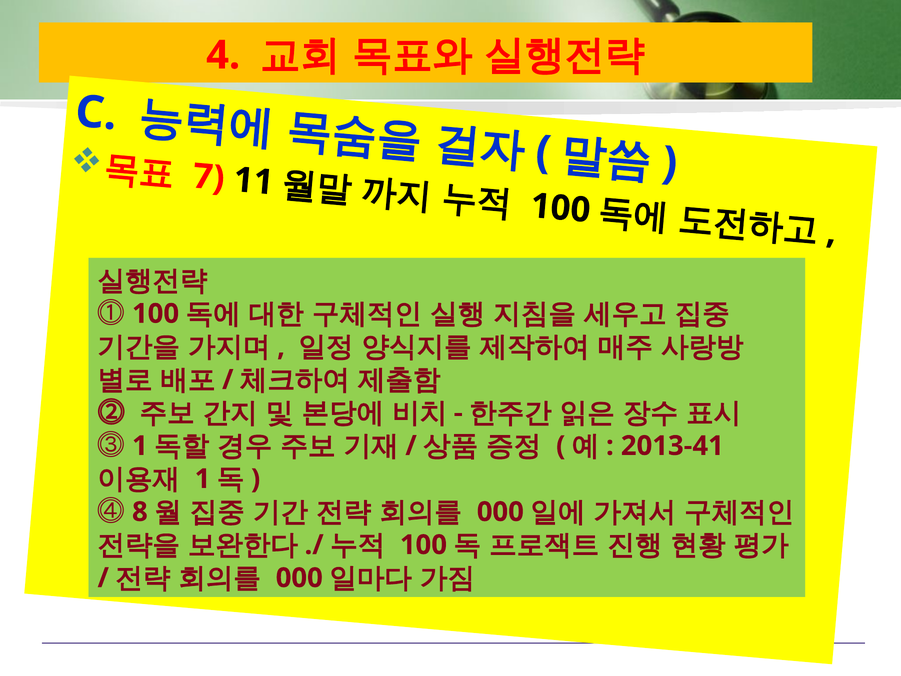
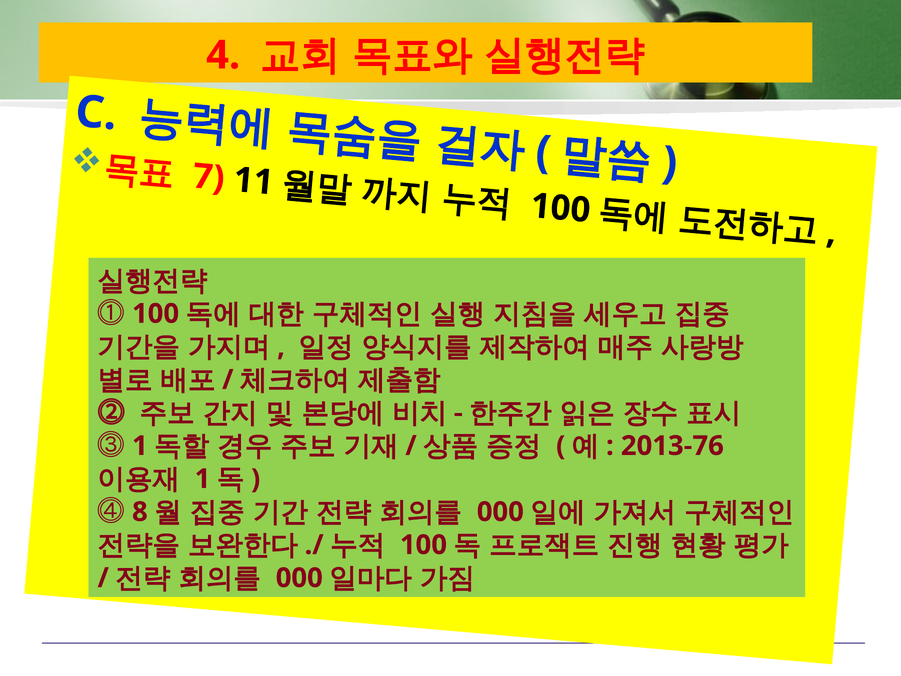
2013-41: 2013-41 -> 2013-76
